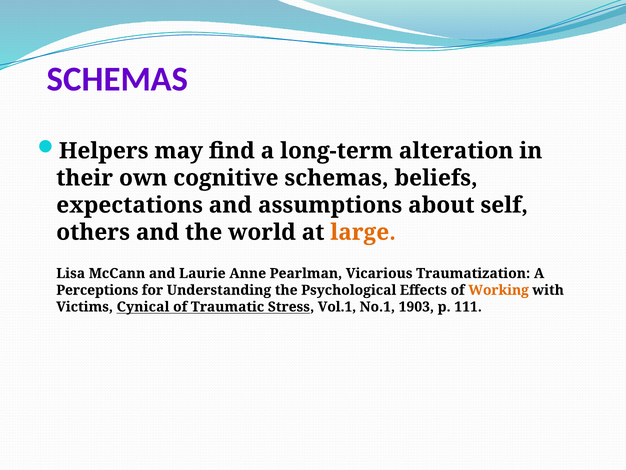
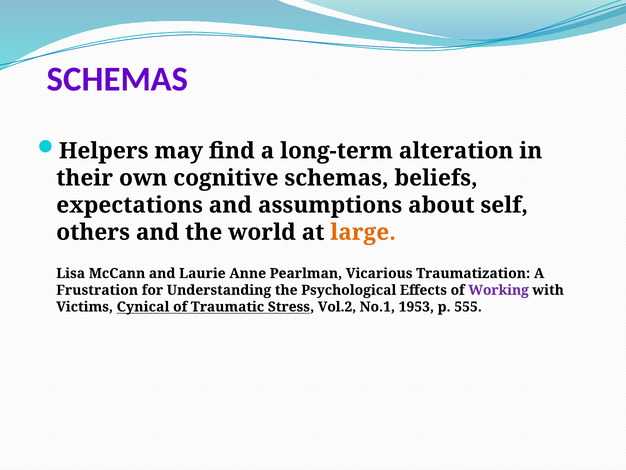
Perceptions: Perceptions -> Frustration
Working colour: orange -> purple
Vol.1: Vol.1 -> Vol.2
1903: 1903 -> 1953
111: 111 -> 555
